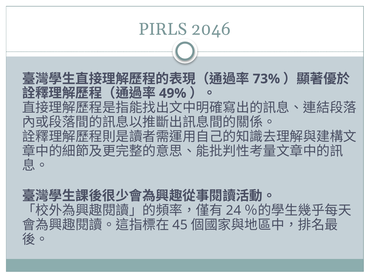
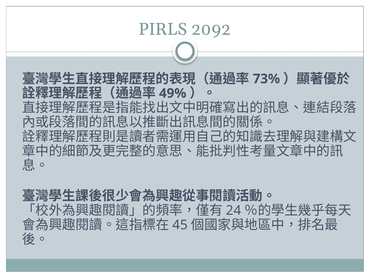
2046: 2046 -> 2092
